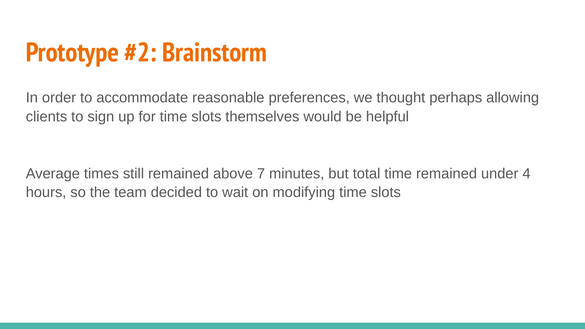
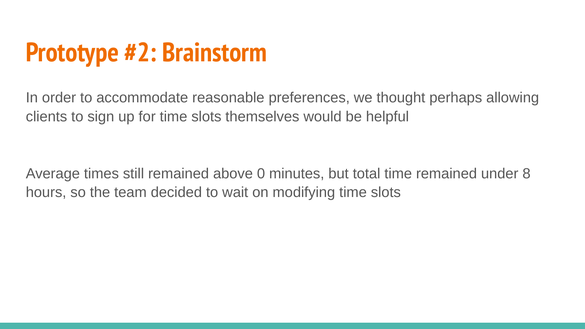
7: 7 -> 0
4: 4 -> 8
